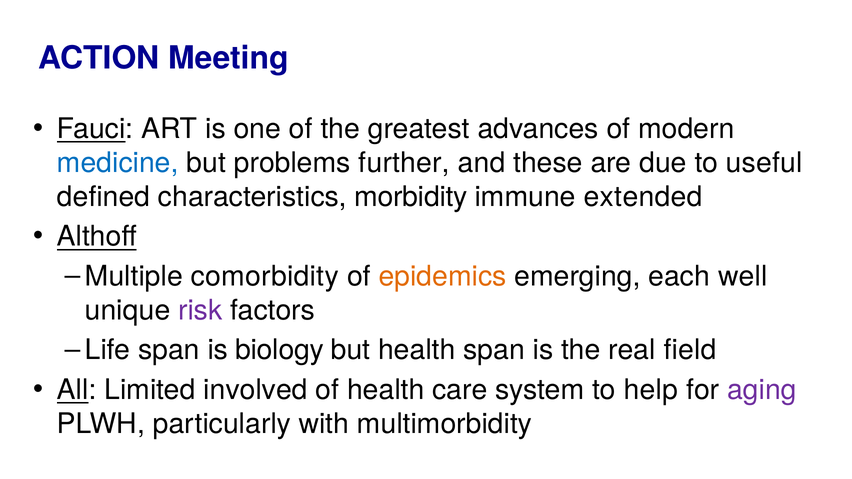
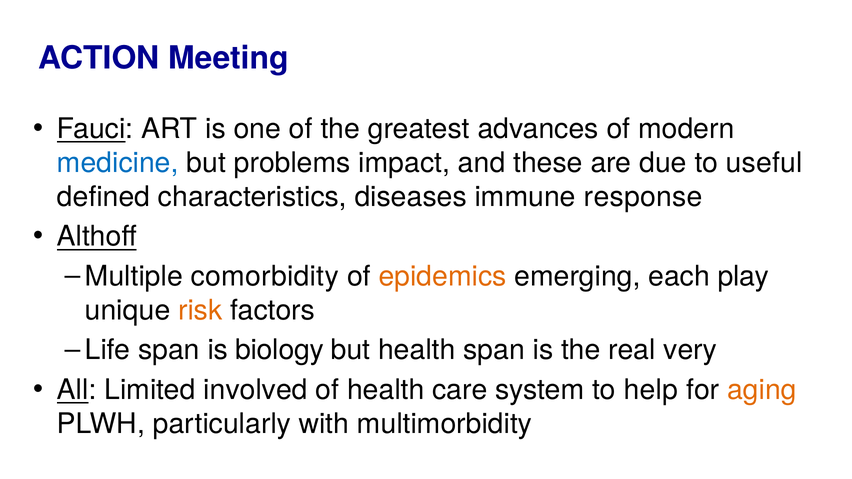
further: further -> impact
morbidity: morbidity -> diseases
extended: extended -> response
well: well -> play
risk colour: purple -> orange
field: field -> very
aging colour: purple -> orange
